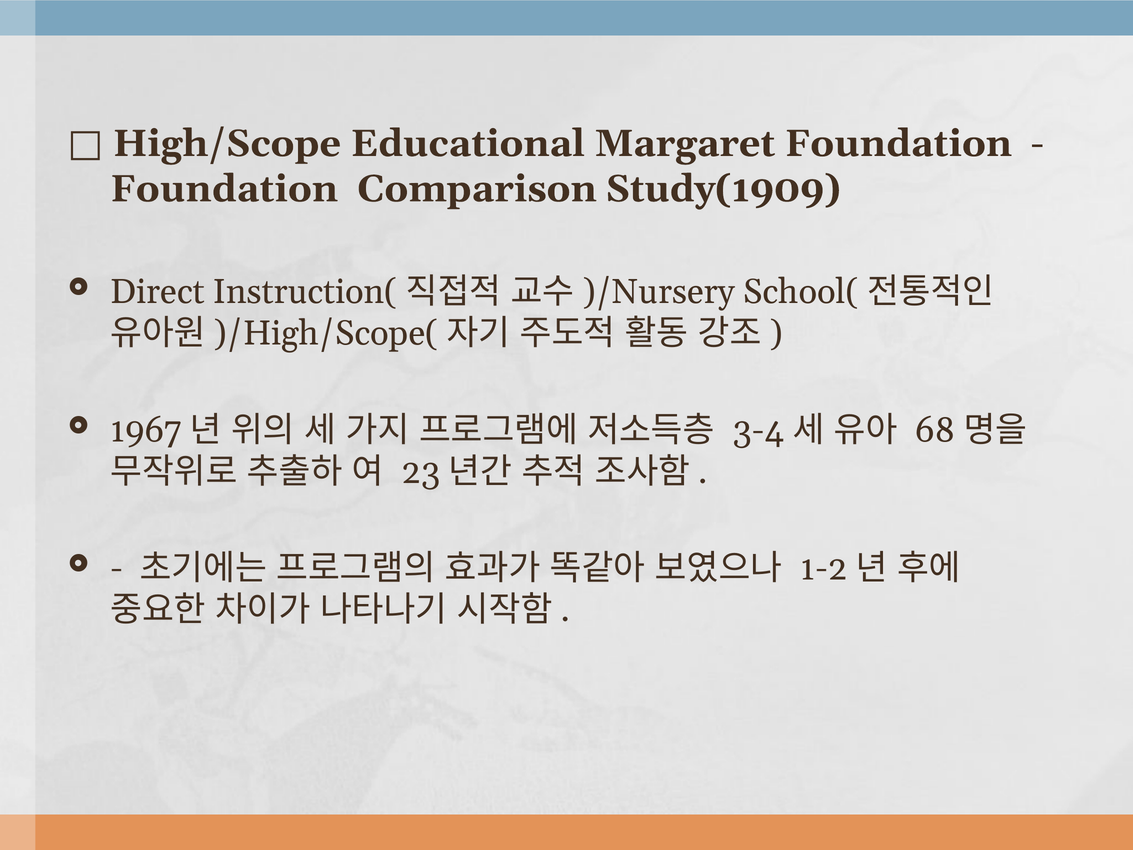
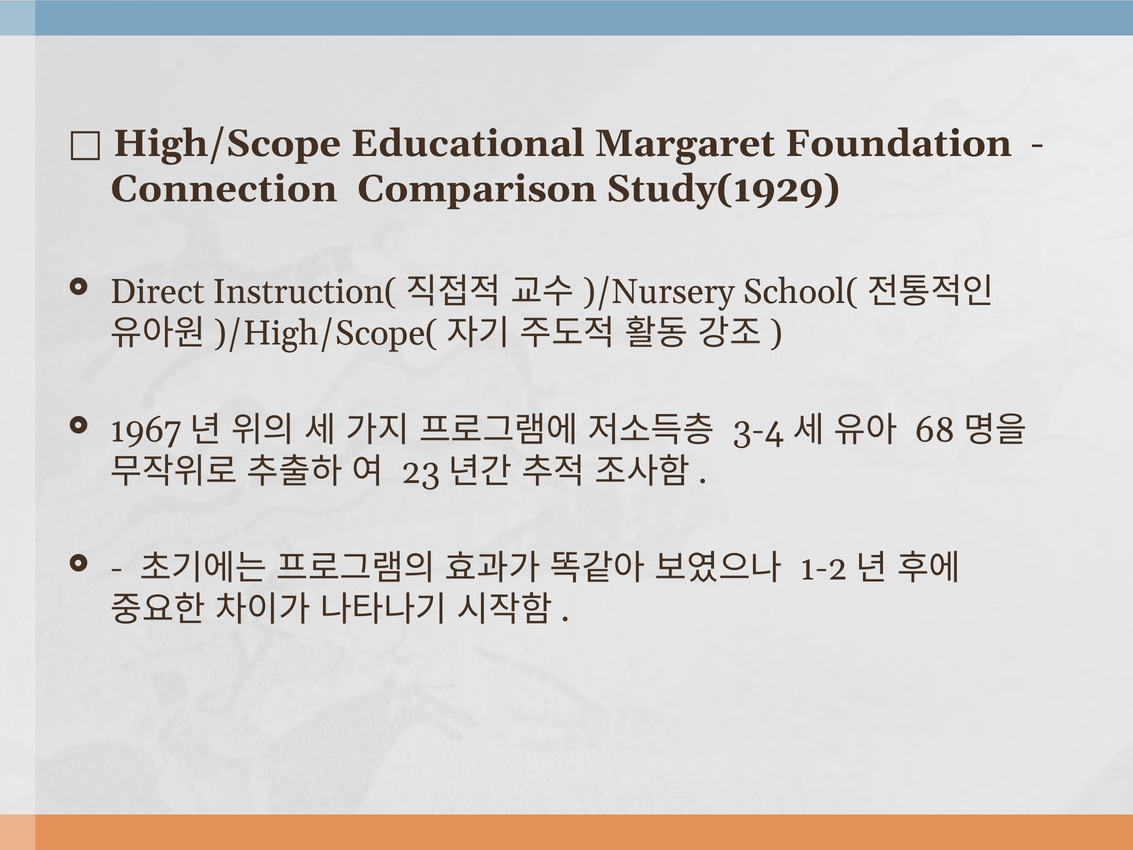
Foundation at (224, 189): Foundation -> Connection
Study(1909: Study(1909 -> Study(1929
